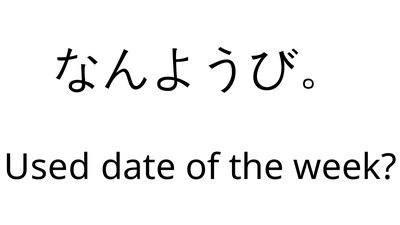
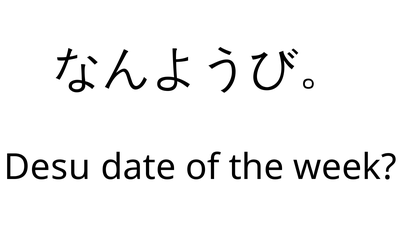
Used: Used -> Desu
